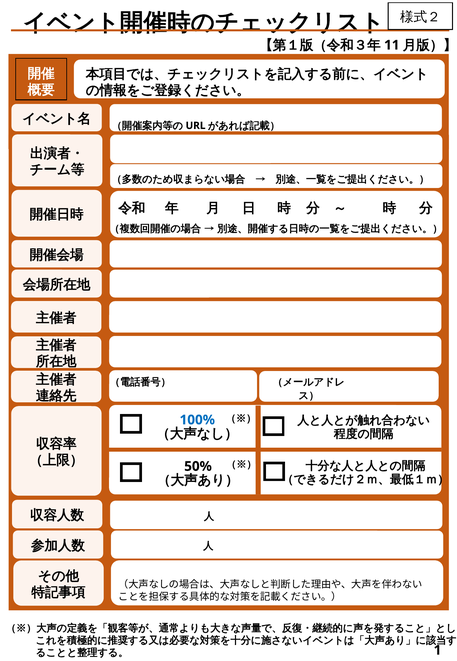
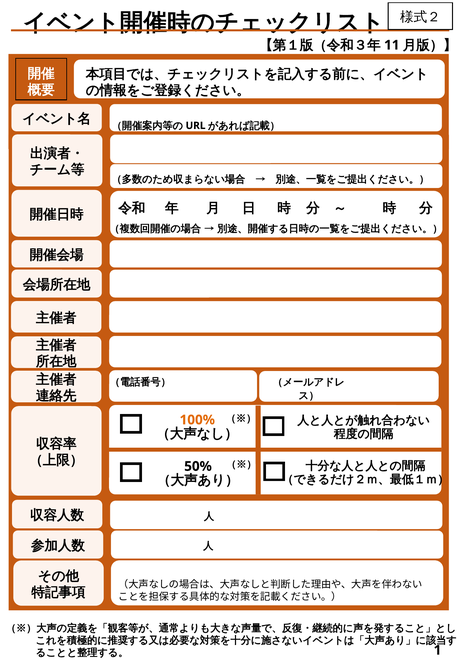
100% colour: blue -> orange
